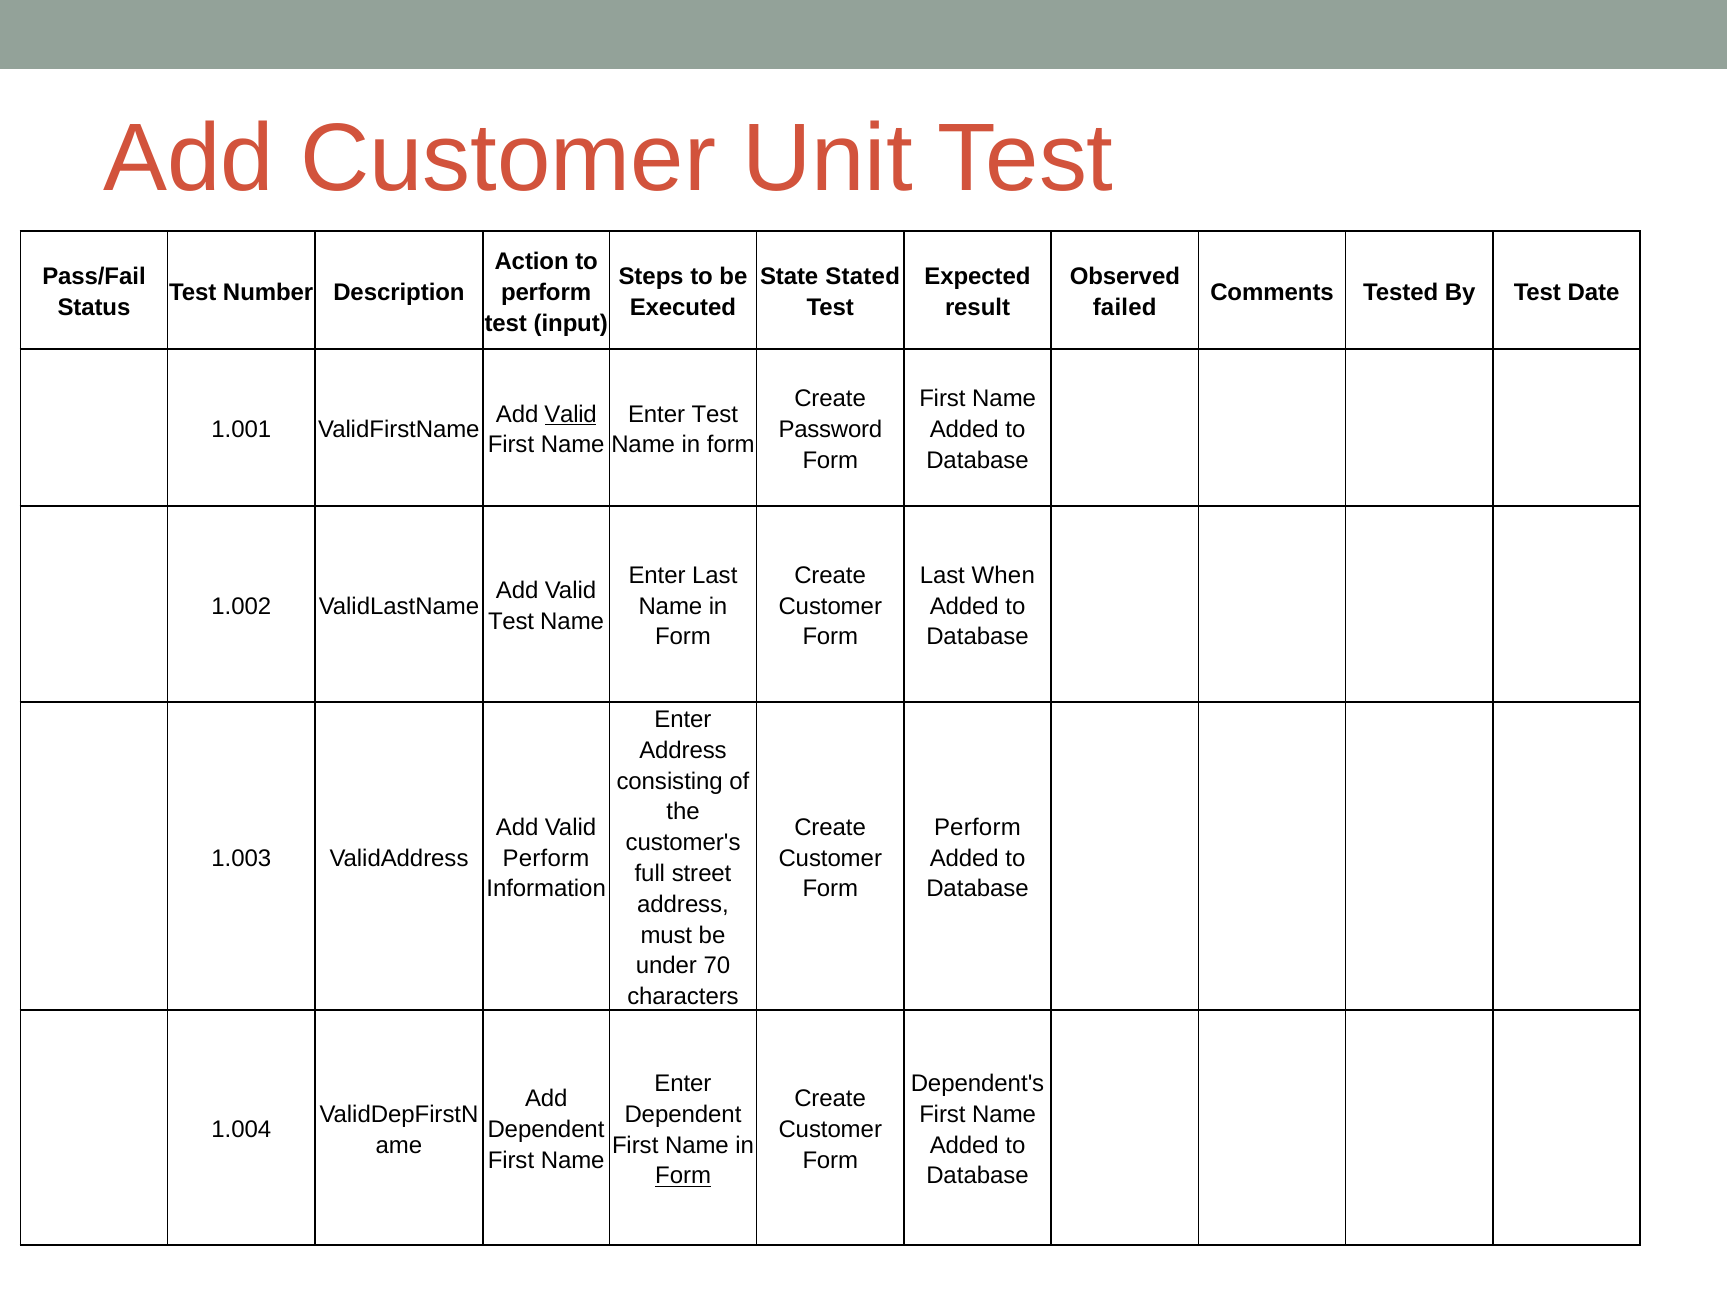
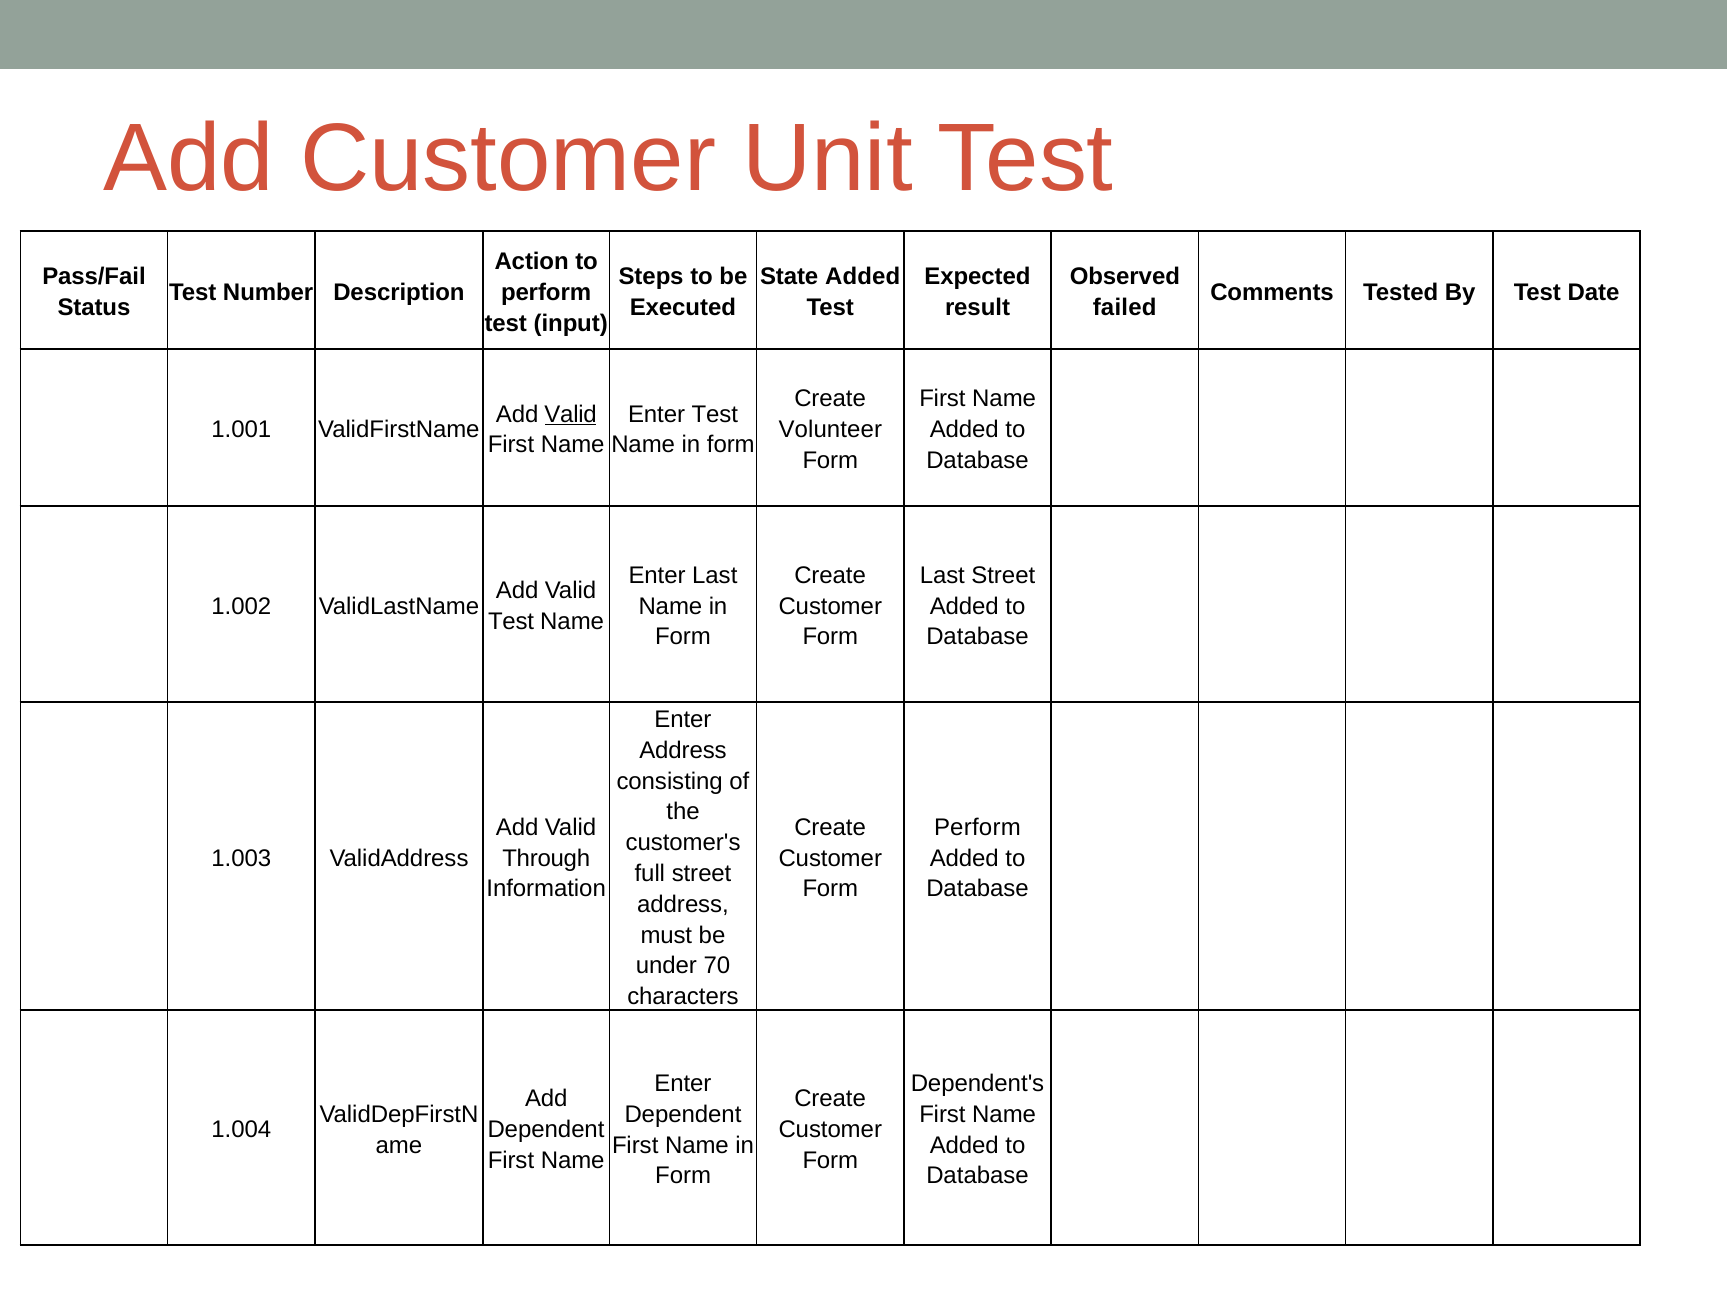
State Stated: Stated -> Added
Password: Password -> Volunteer
Last When: When -> Street
Perform at (546, 858): Perform -> Through
Form at (683, 1176) underline: present -> none
